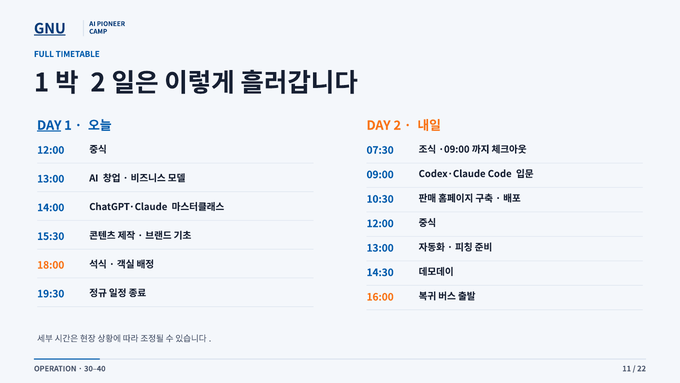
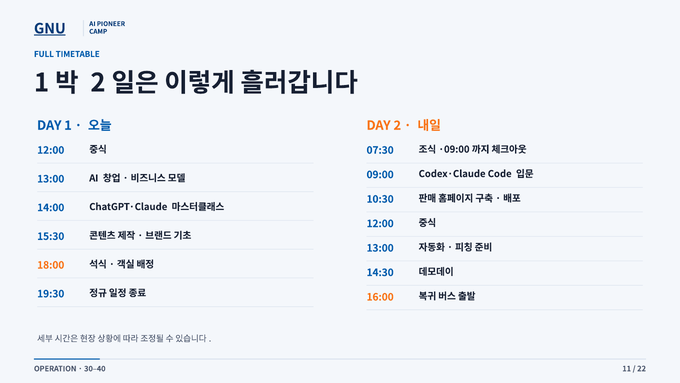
DAY at (49, 125) underline: present -> none
